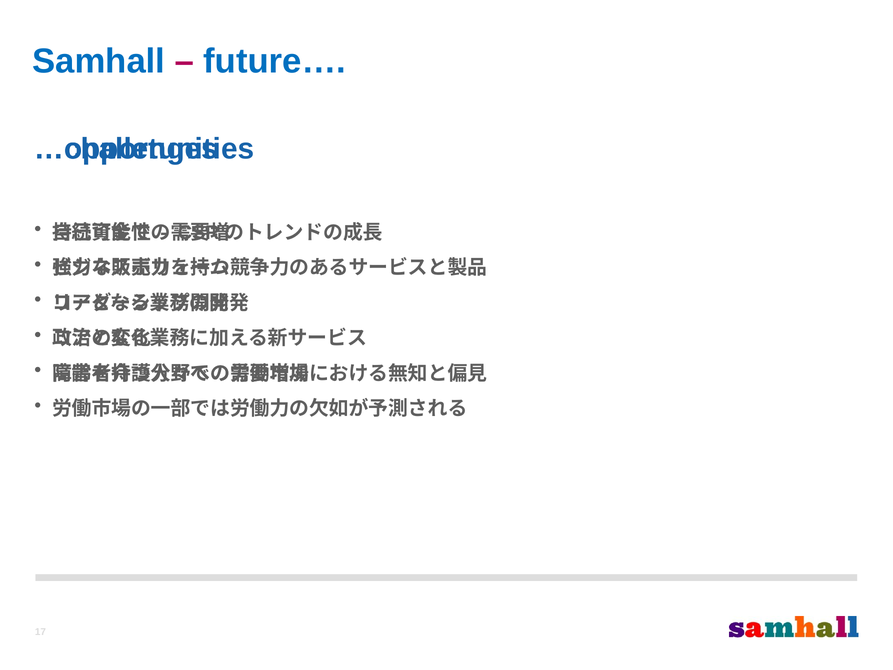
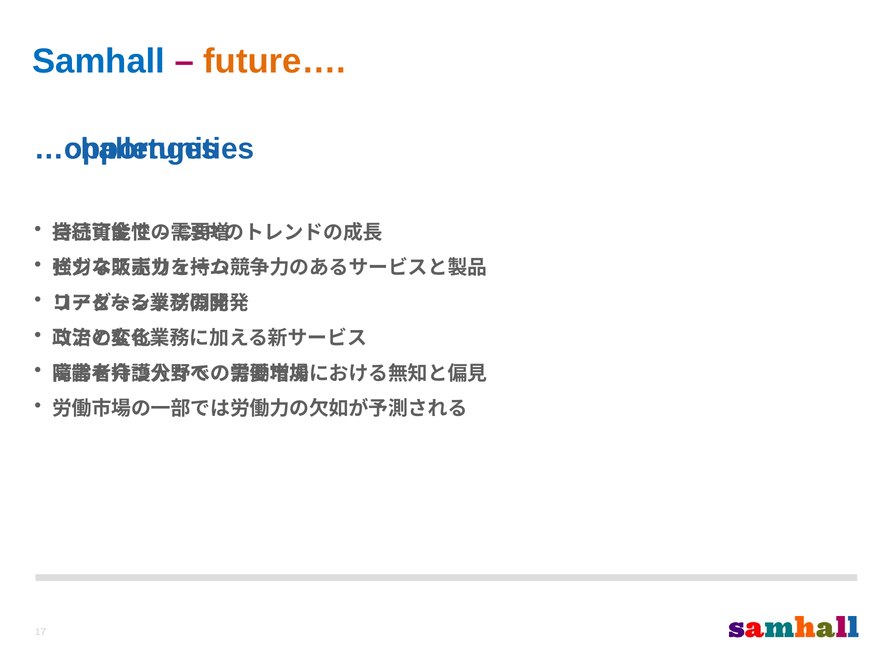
future… colour: blue -> orange
